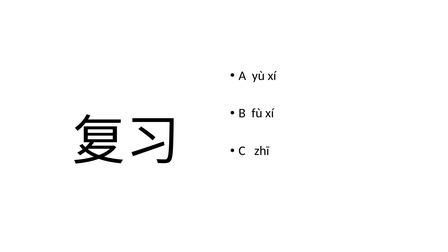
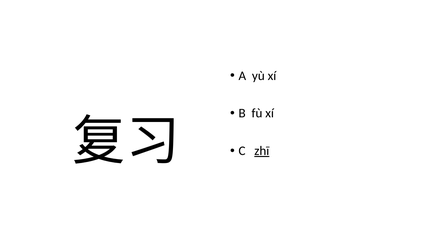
zhī underline: none -> present
